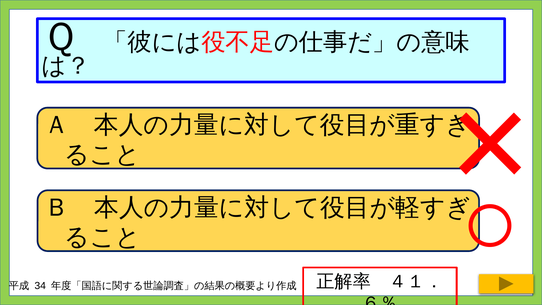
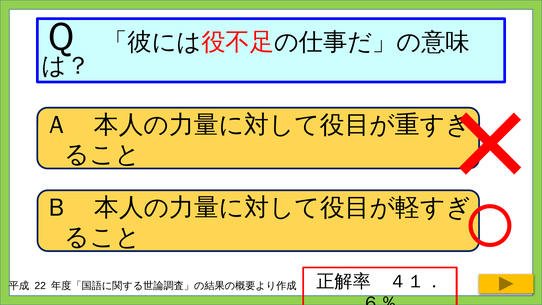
34: 34 -> 22
